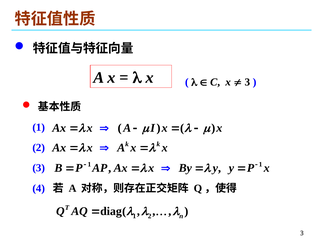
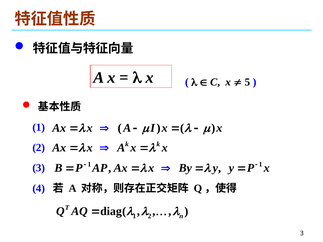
3 at (247, 82): 3 -> 5
